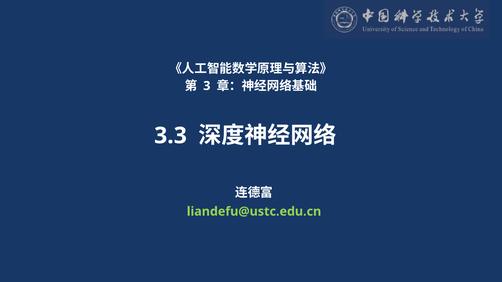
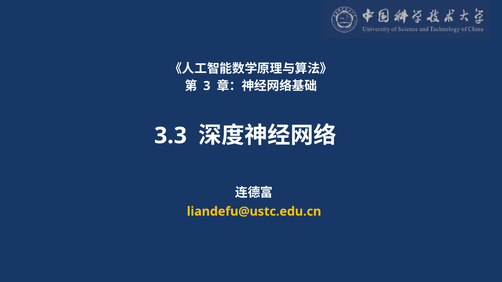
liandefu@ustc.edu.cn colour: light green -> yellow
